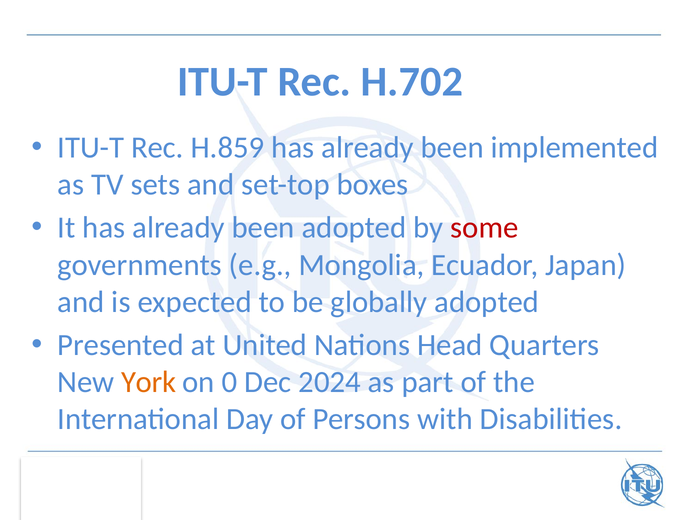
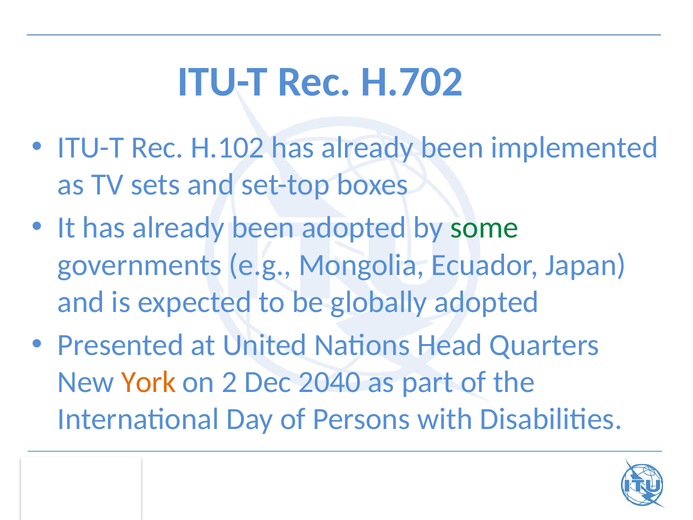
H.859: H.859 -> H.102
some colour: red -> green
0: 0 -> 2
2024: 2024 -> 2040
